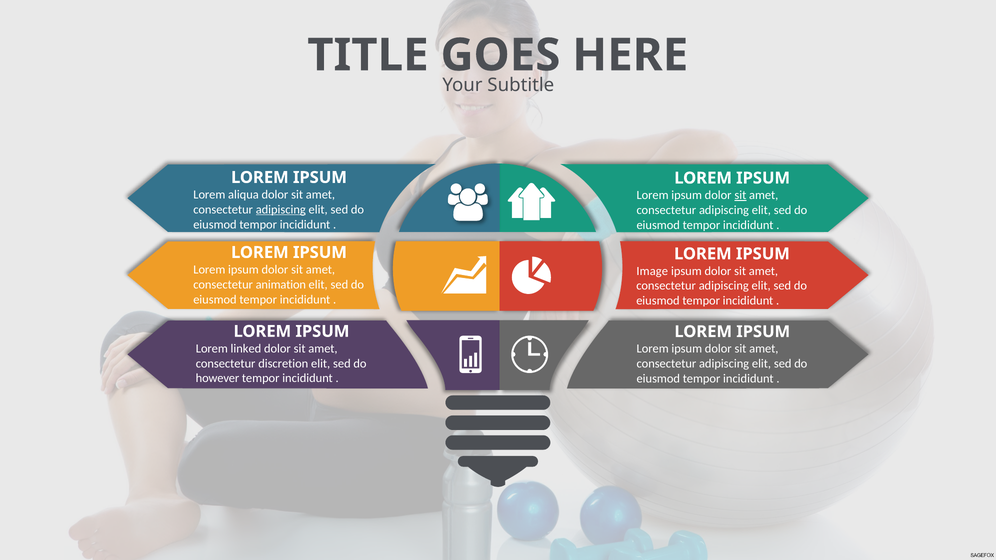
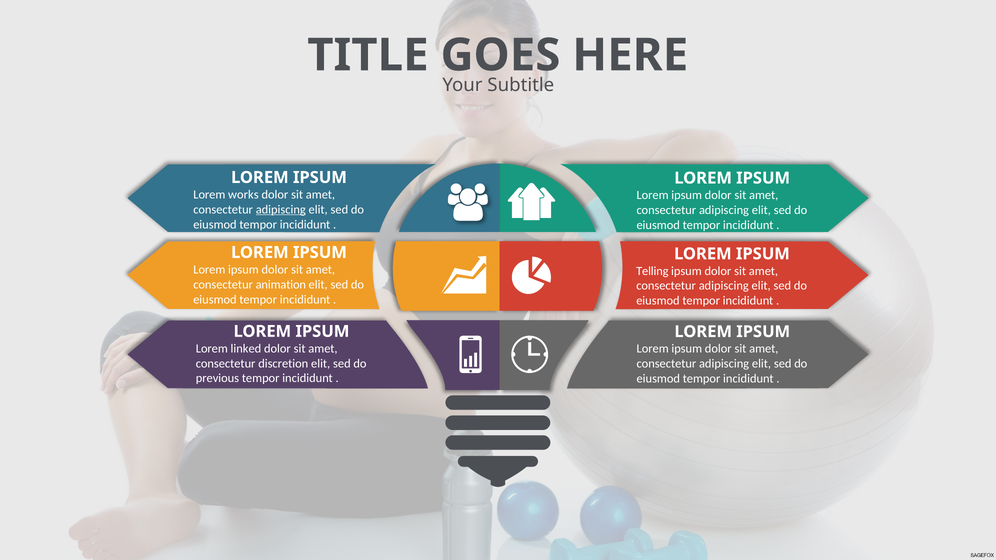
aliqua: aliqua -> works
sit at (740, 195) underline: present -> none
Image: Image -> Telling
however: however -> previous
